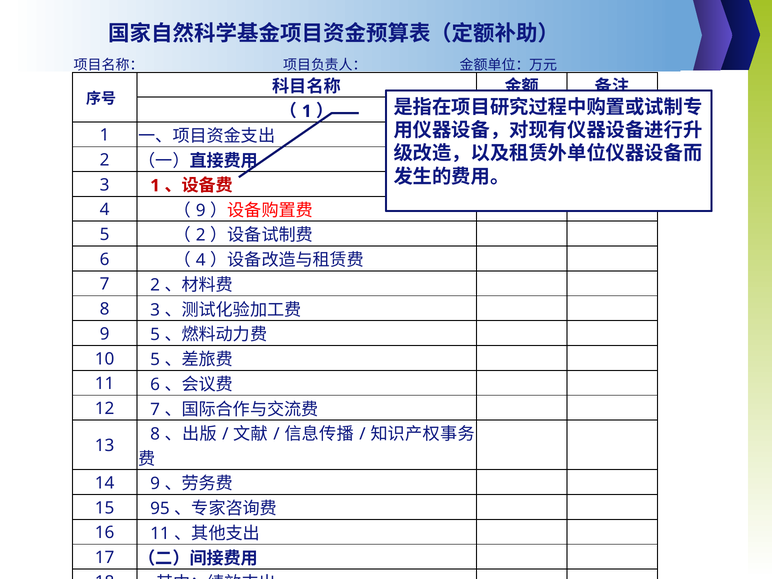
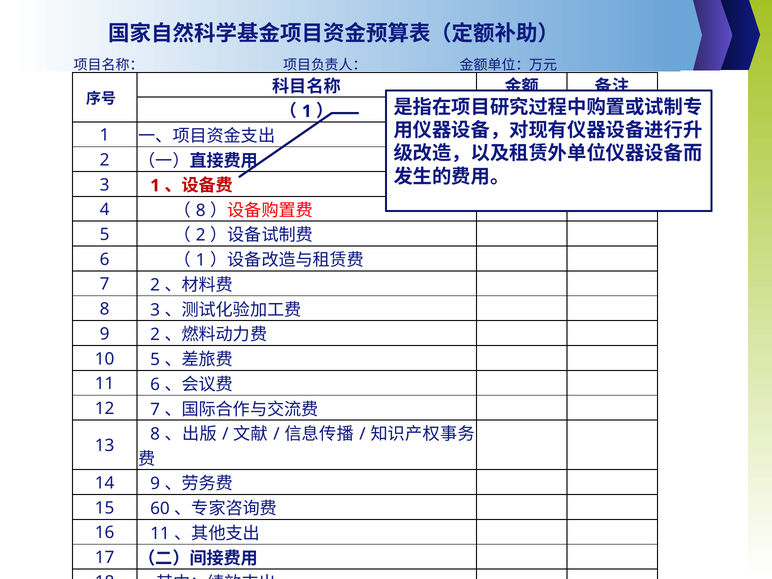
9 at (201, 210): 9 -> 8
4 at (201, 260): 4 -> 1
9 5: 5 -> 2
95: 95 -> 60
